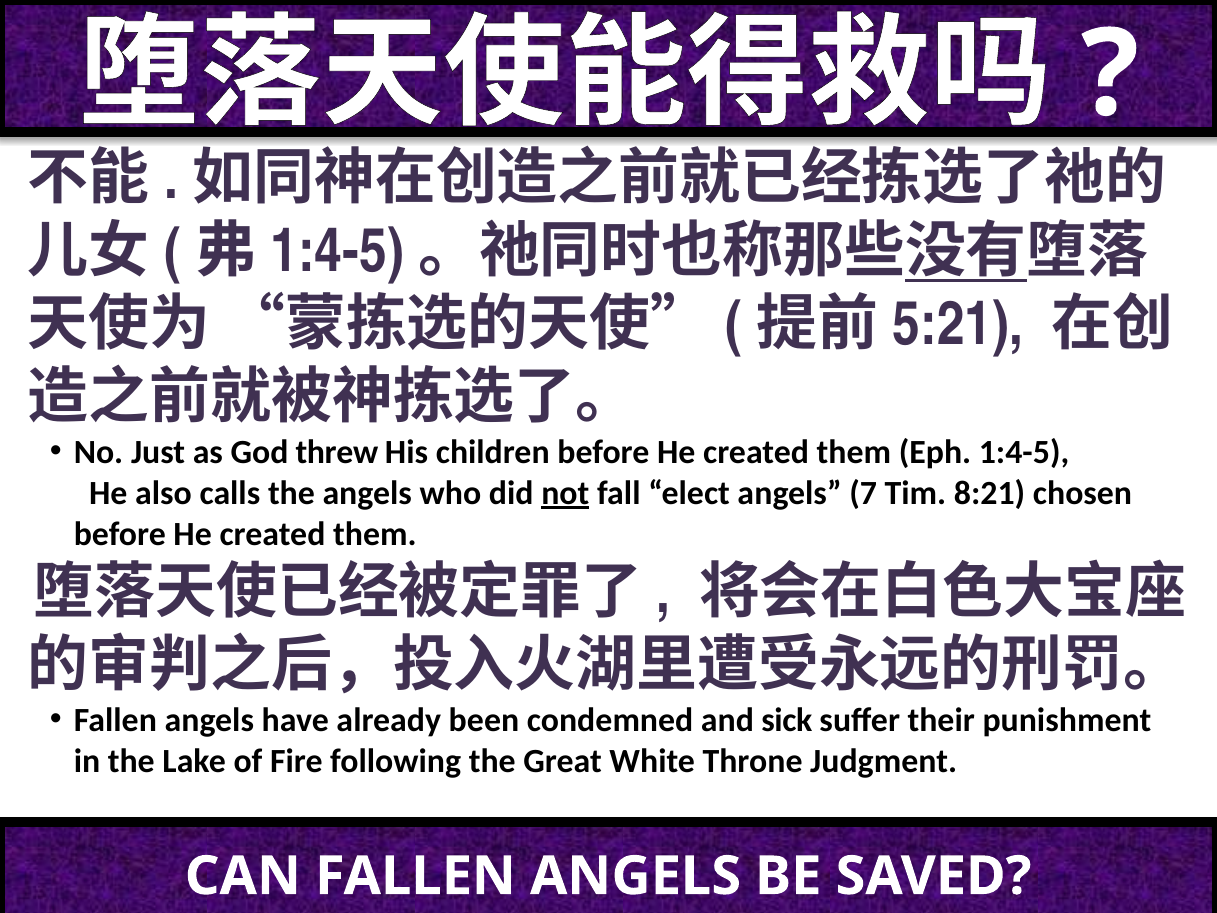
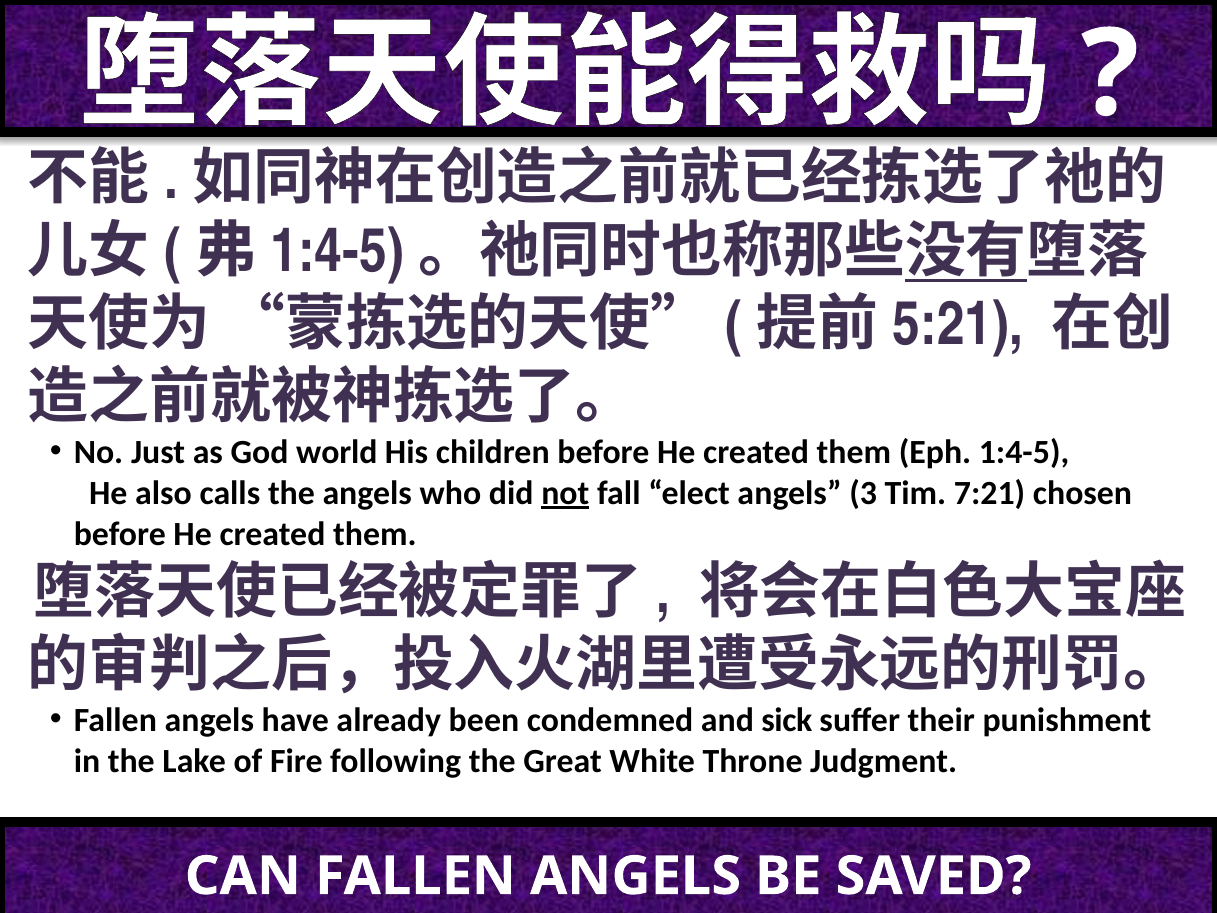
threw: threw -> world
7: 7 -> 3
8:21: 8:21 -> 7:21
